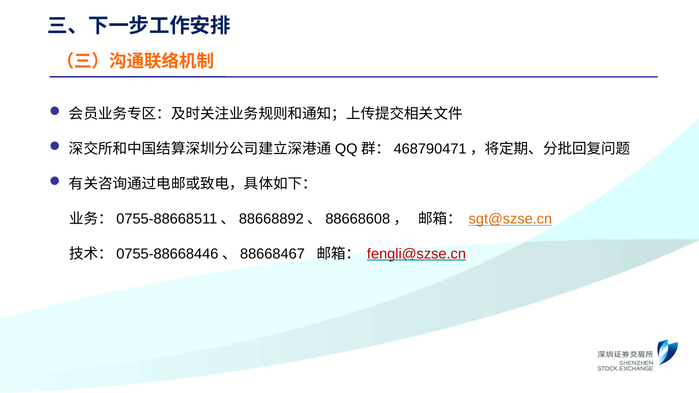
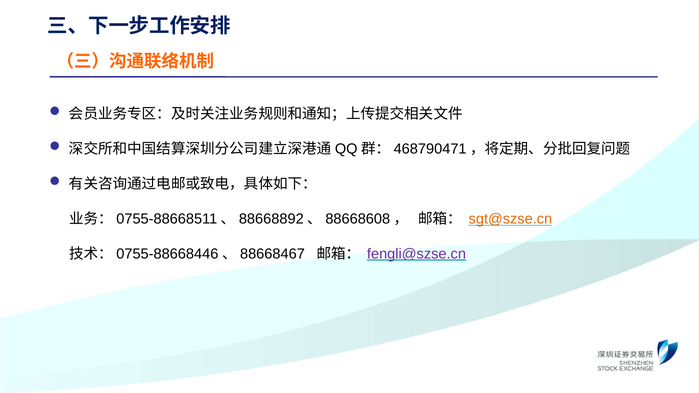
fengli@szse.cn colour: red -> purple
